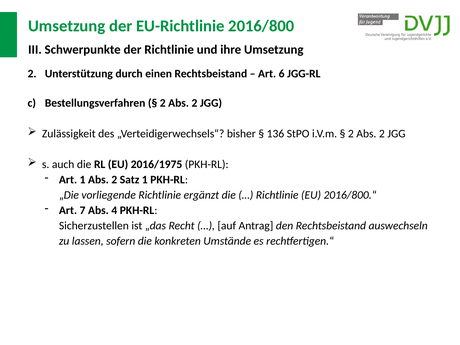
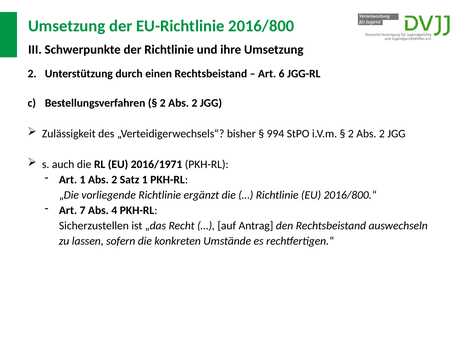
136: 136 -> 994
2016/1975: 2016/1975 -> 2016/1971
